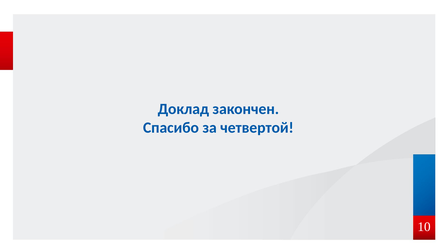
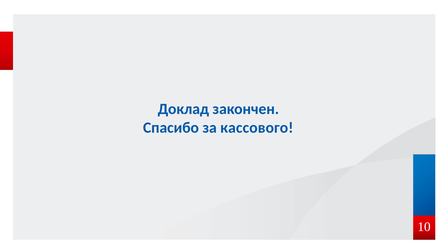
четвертой: четвертой -> кассового
